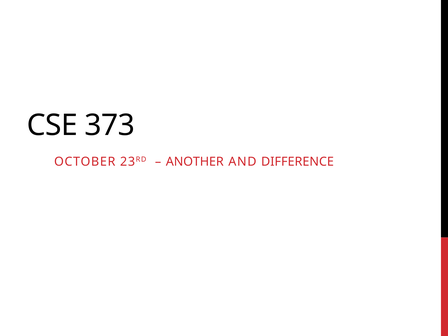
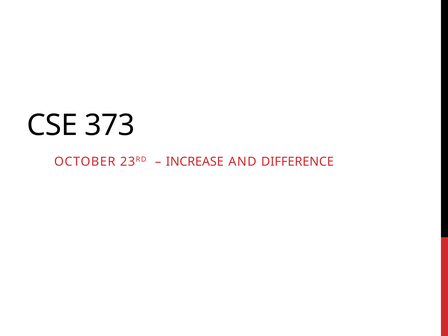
ANOTHER: ANOTHER -> INCREASE
